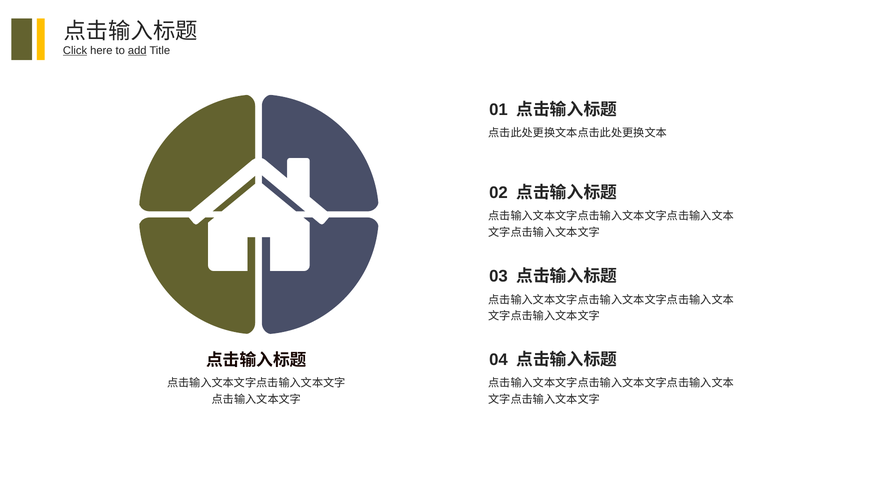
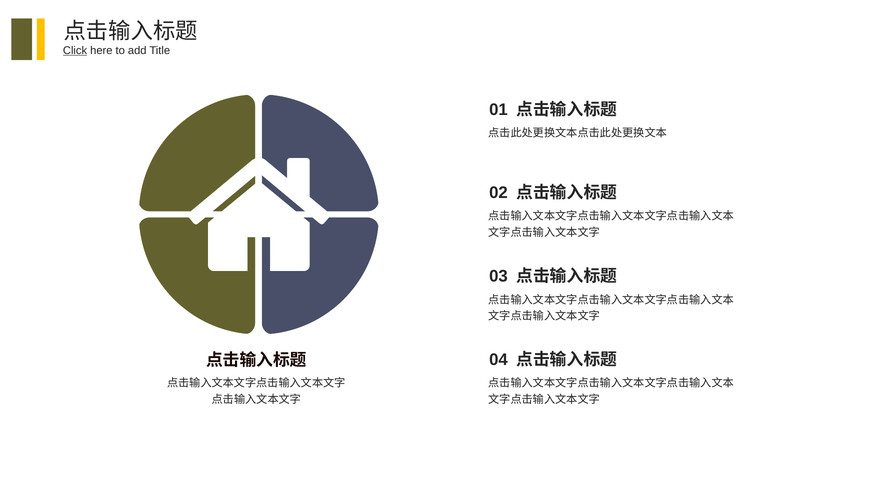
add underline: present -> none
